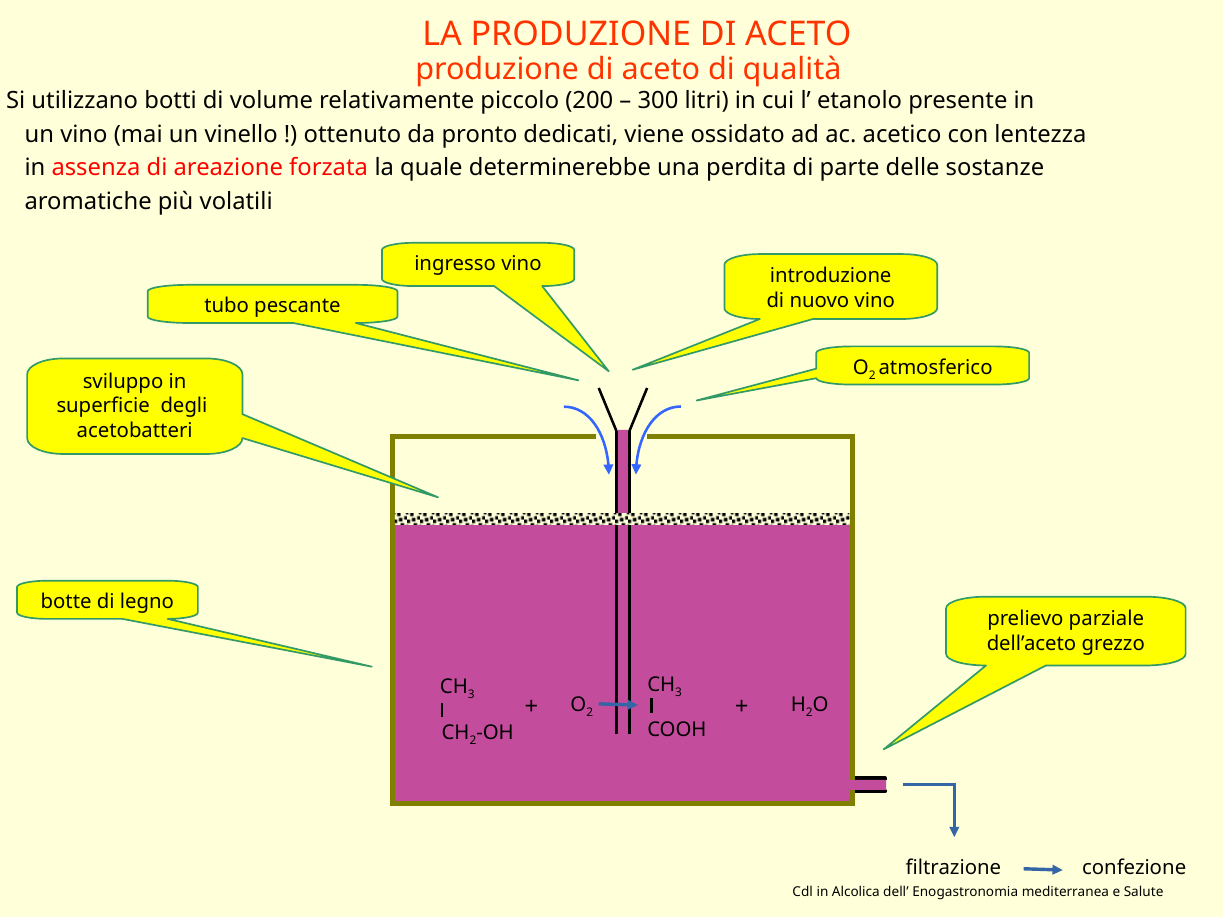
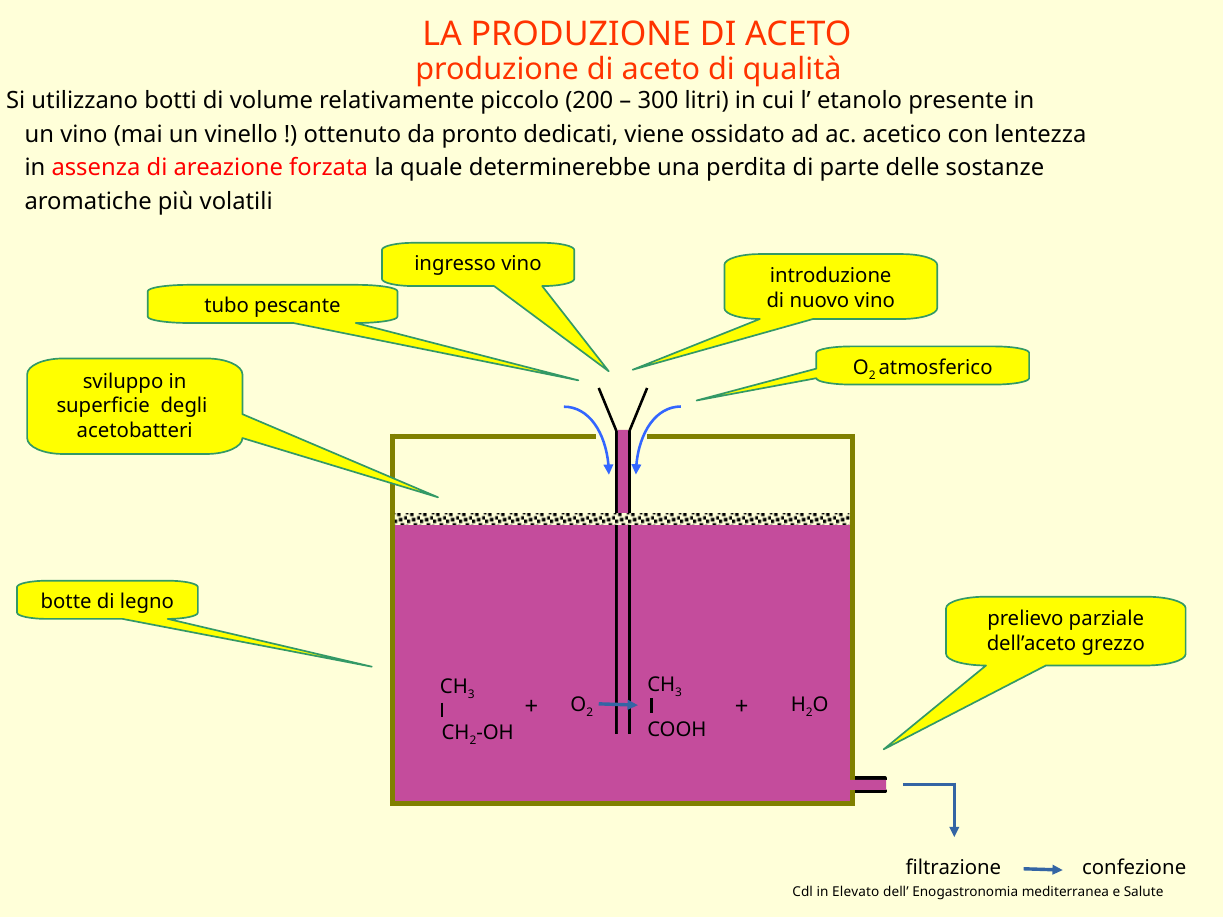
Alcolica: Alcolica -> Elevato
